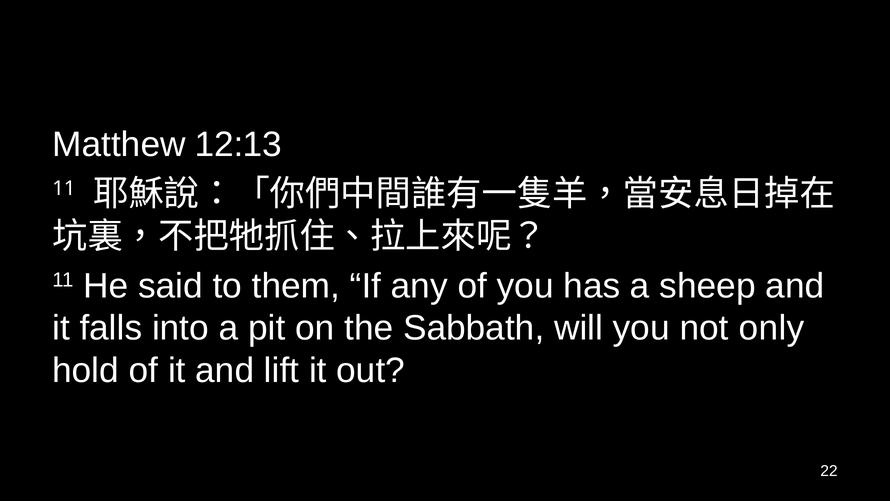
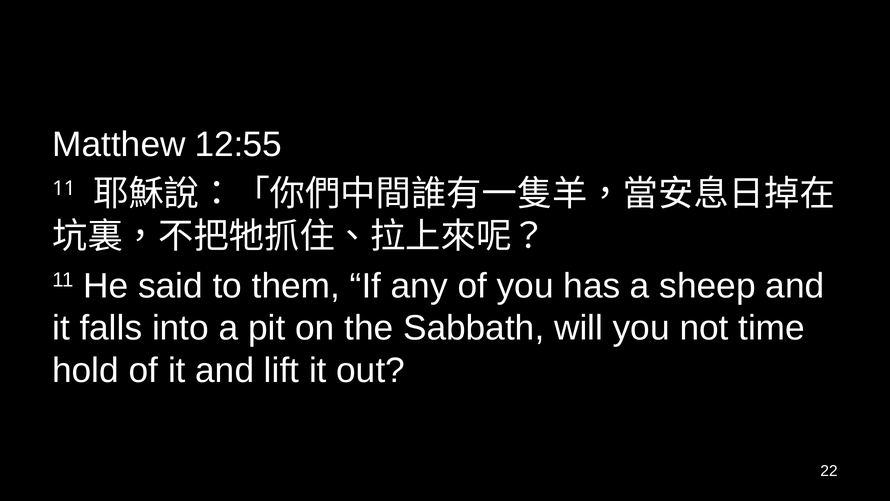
12:13: 12:13 -> 12:55
only: only -> time
